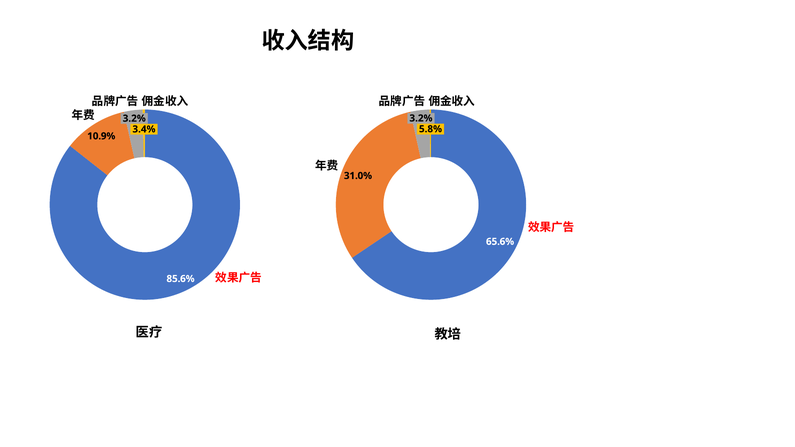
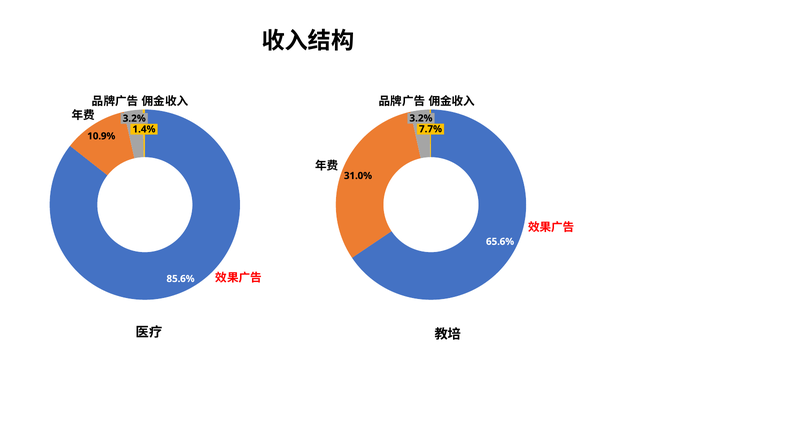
5.8%: 5.8% -> 7.7%
3.4%: 3.4% -> 1.4%
